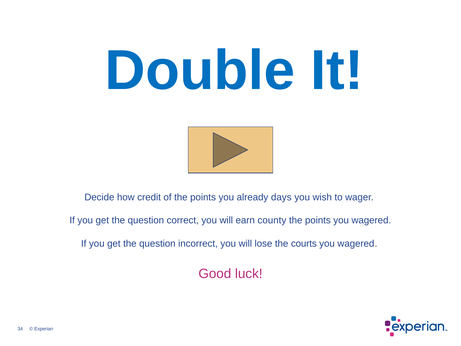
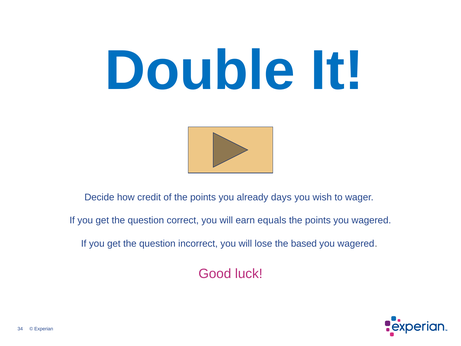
county: county -> equals
courts: courts -> based
